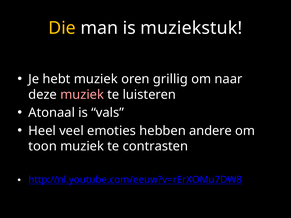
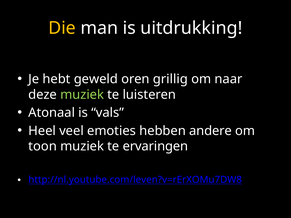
muziekstuk: muziekstuk -> uitdrukking
hebt muziek: muziek -> geweld
muziek at (82, 95) colour: pink -> light green
contrasten: contrasten -> ervaringen
http://nl.youtube.com/eeuw?v=rErXOMu7DW8: http://nl.youtube.com/eeuw?v=rErXOMu7DW8 -> http://nl.youtube.com/leven?v=rErXOMu7DW8
